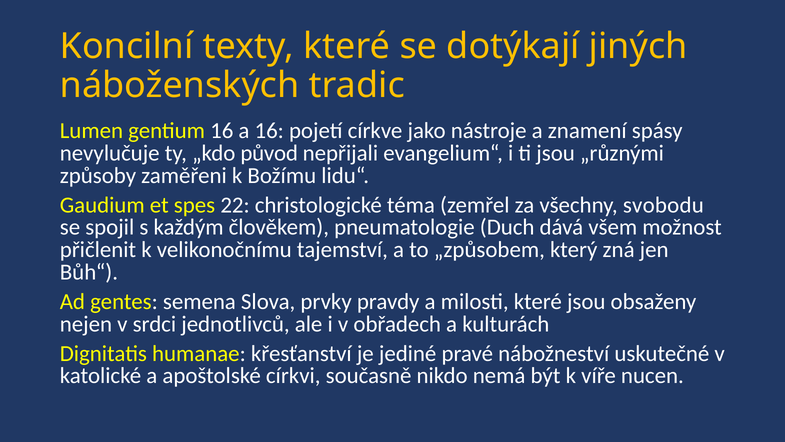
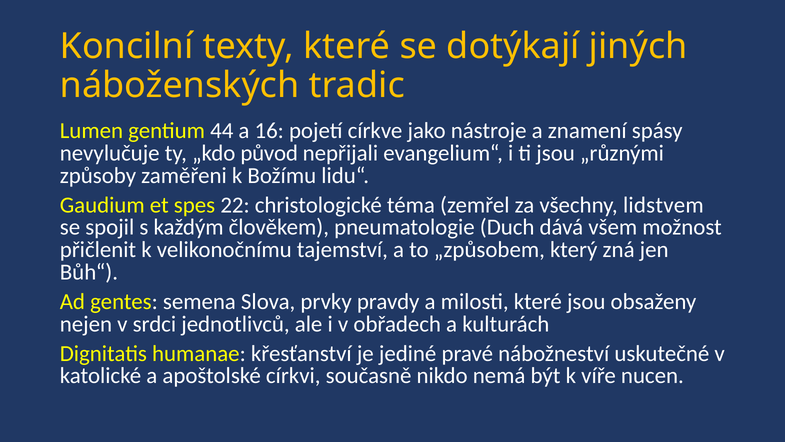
gentium 16: 16 -> 44
svobodu: svobodu -> lidstvem
